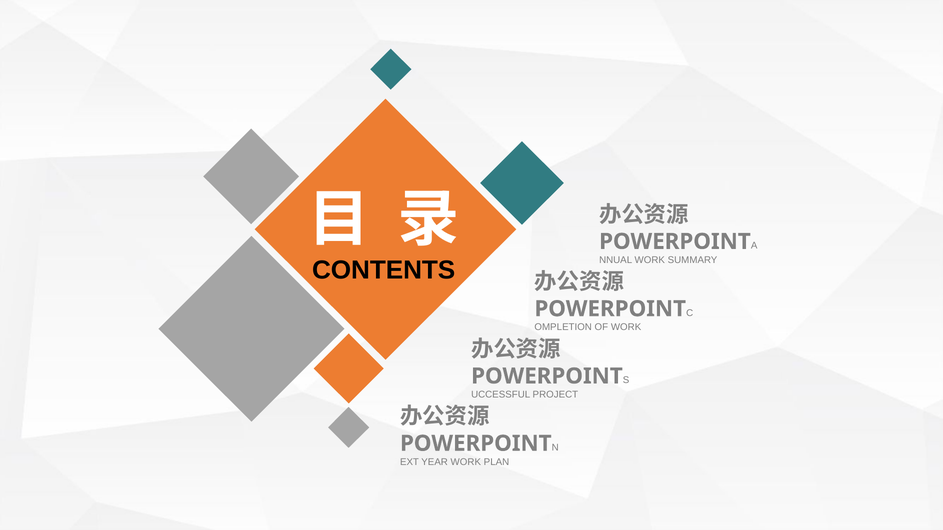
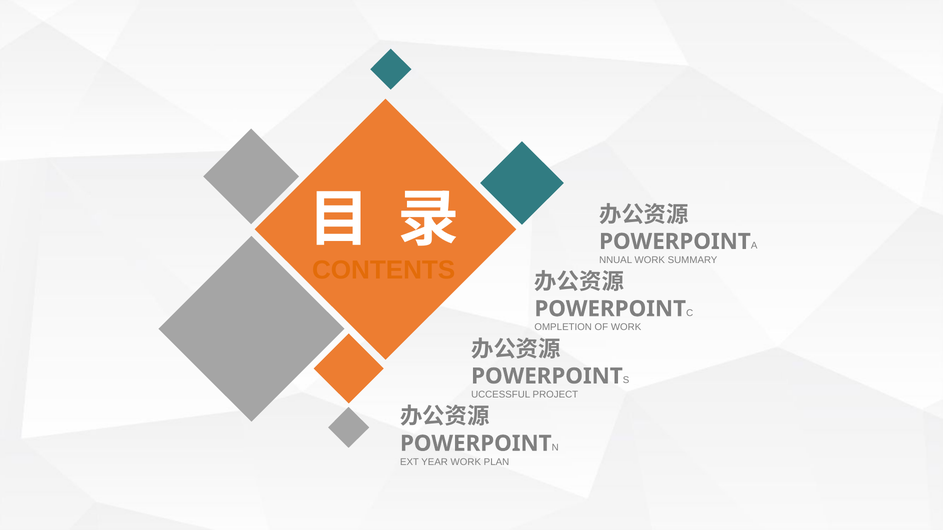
CONTENTS colour: black -> orange
